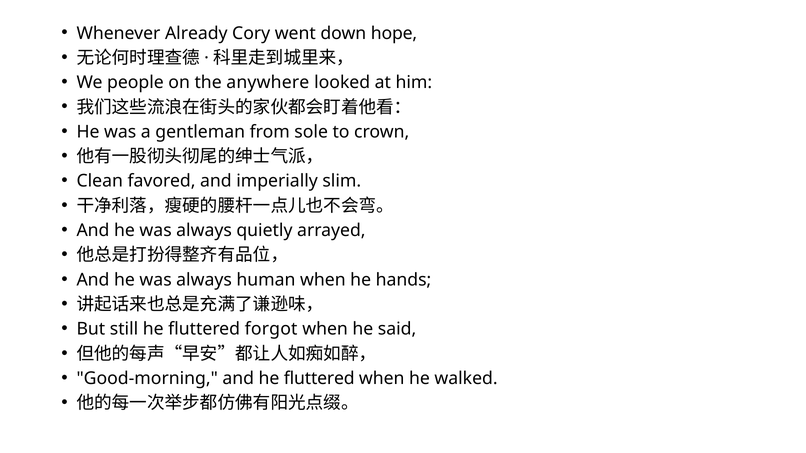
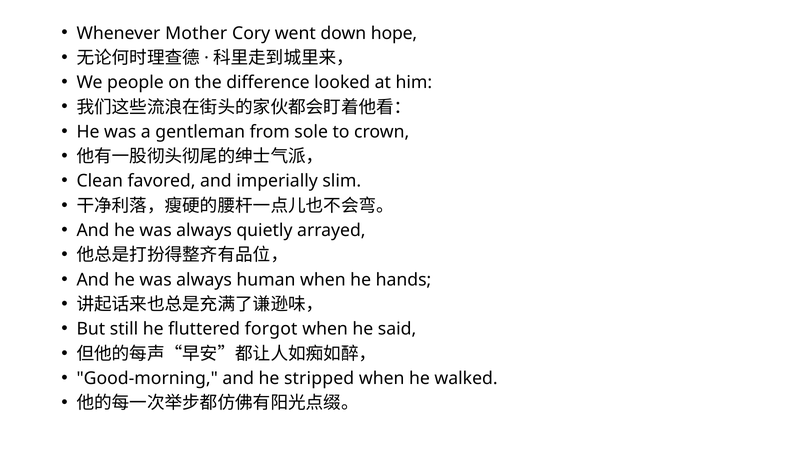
Already: Already -> Mother
anywhere: anywhere -> difference
and he fluttered: fluttered -> stripped
